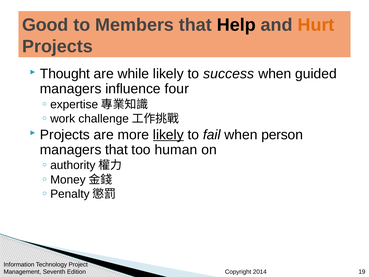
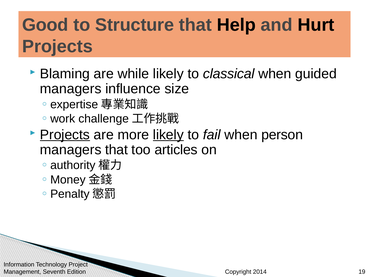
Members: Members -> Structure
Hurt colour: orange -> black
Thought: Thought -> Blaming
success: success -> classical
four: four -> size
Projects at (65, 135) underline: none -> present
human: human -> articles
